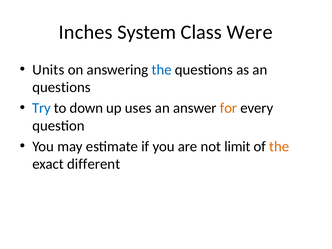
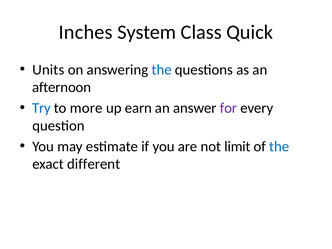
Were: Were -> Quick
questions at (62, 87): questions -> afternoon
down: down -> more
uses: uses -> earn
for colour: orange -> purple
the at (279, 146) colour: orange -> blue
